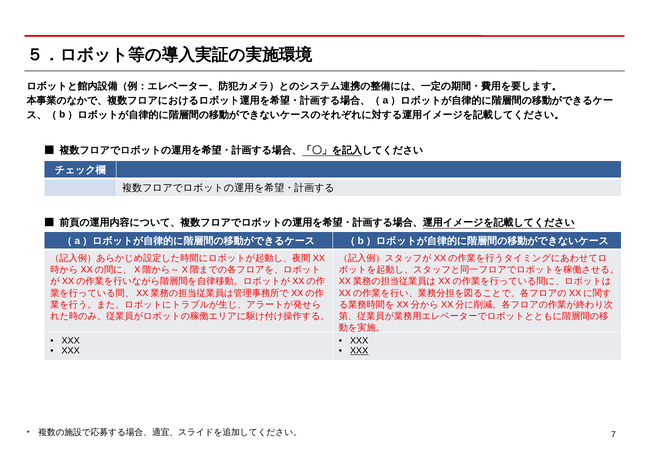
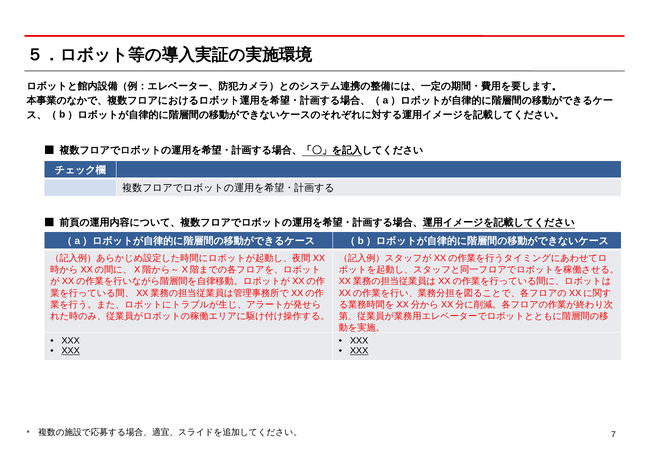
XXX at (71, 351) underline: none -> present
